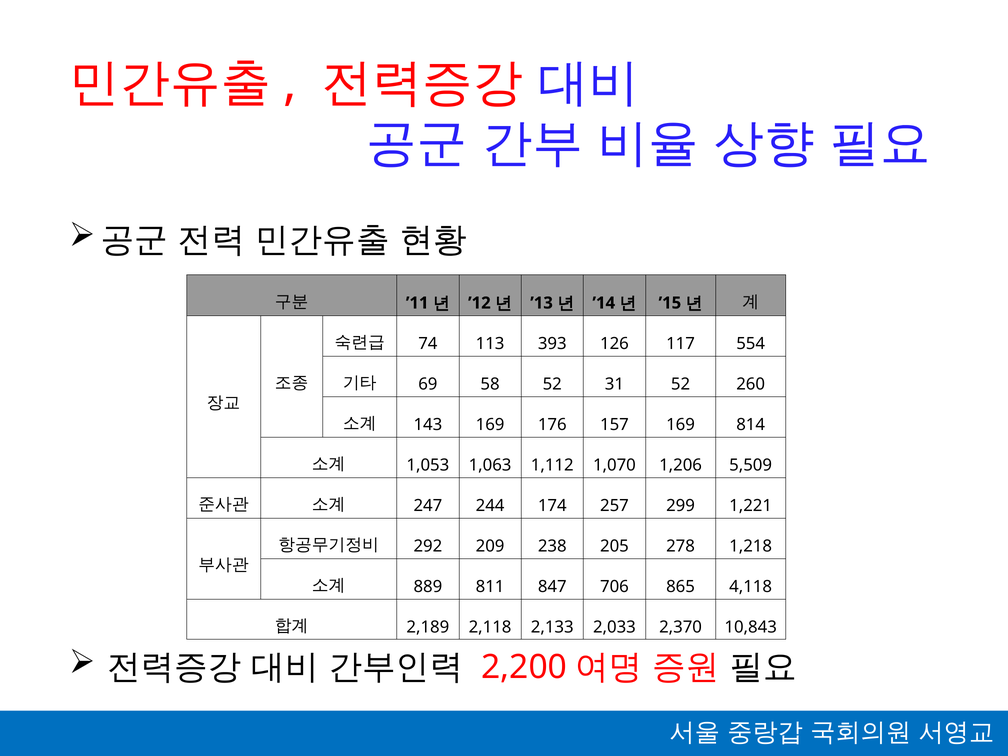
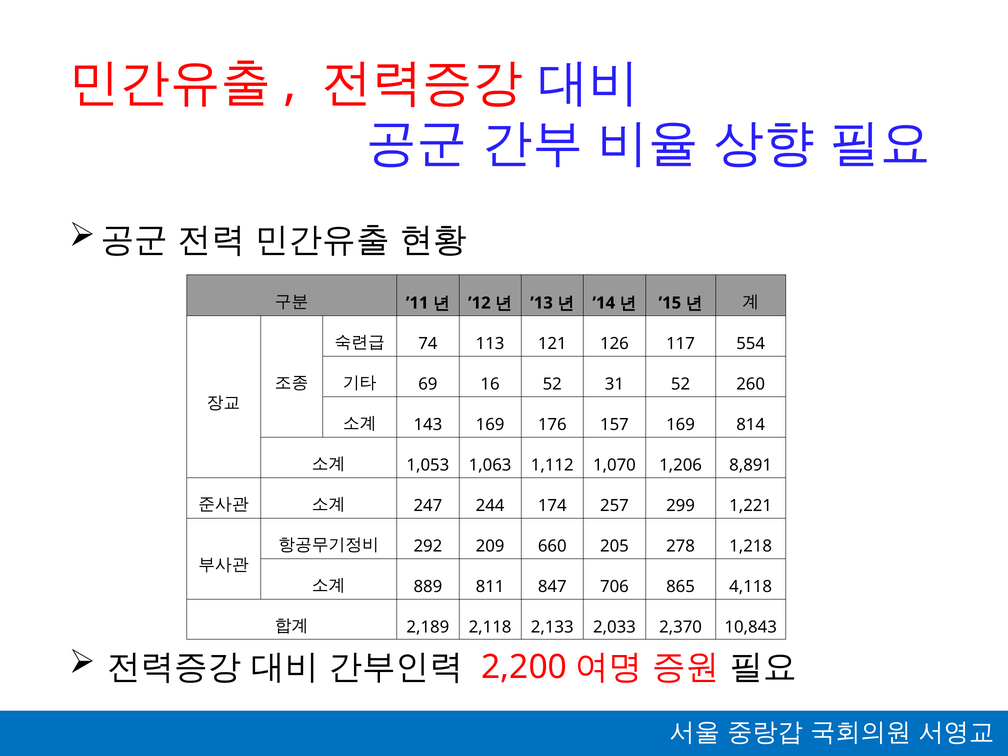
393: 393 -> 121
58: 58 -> 16
5,509: 5,509 -> 8,891
238: 238 -> 660
